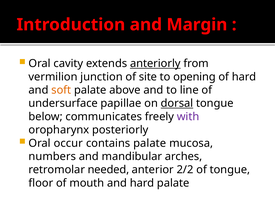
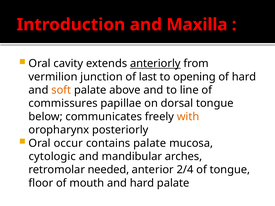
Margin: Margin -> Maxilla
site: site -> last
undersurface: undersurface -> commissures
dorsal underline: present -> none
with colour: purple -> orange
numbers: numbers -> cytologic
2/2: 2/2 -> 2/4
